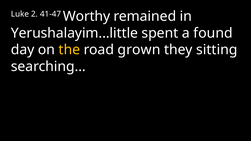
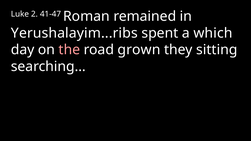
Worthy: Worthy -> Roman
Yerushalayim...little: Yerushalayim...little -> Yerushalayim...ribs
found: found -> which
the colour: yellow -> pink
